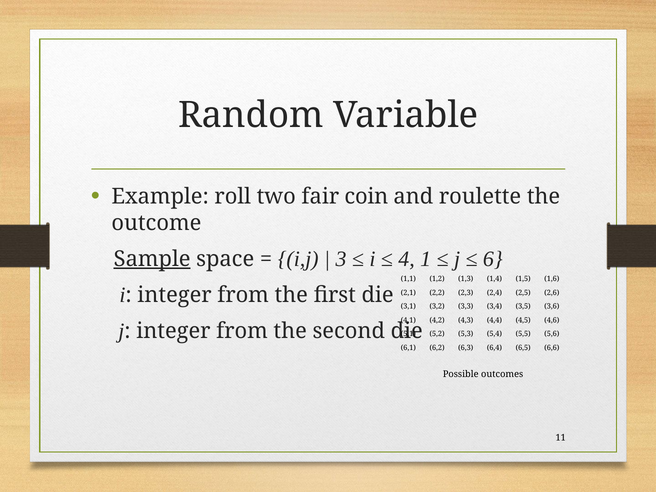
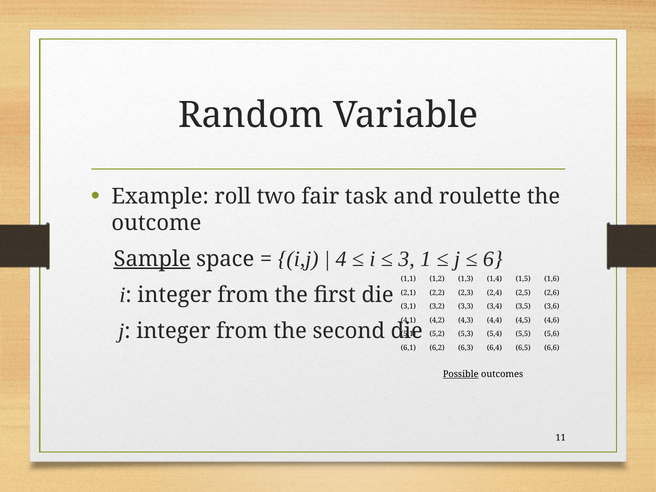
coin: coin -> task
3: 3 -> 4
4: 4 -> 3
Possible underline: none -> present
